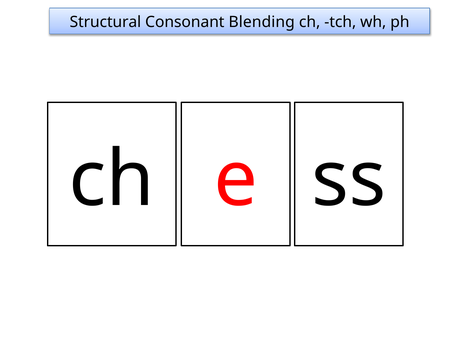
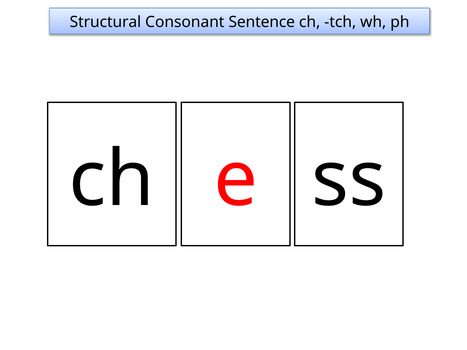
Blending: Blending -> Sentence
